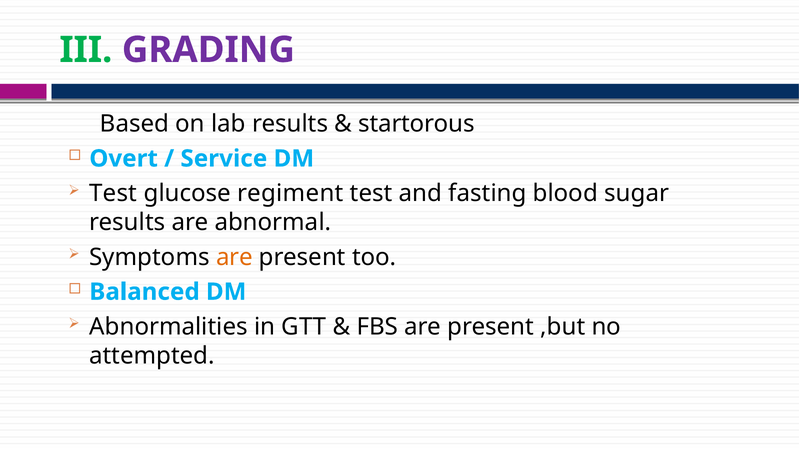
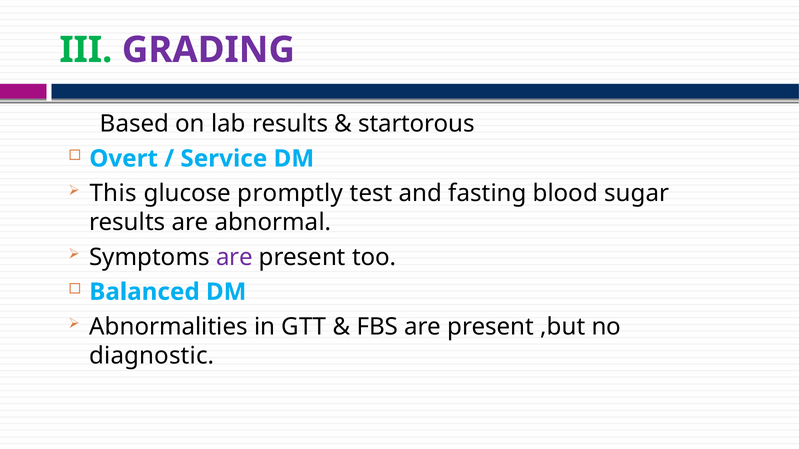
Test at (113, 194): Test -> This
regiment: regiment -> promptly
are at (234, 257) colour: orange -> purple
attempted: attempted -> diagnostic
